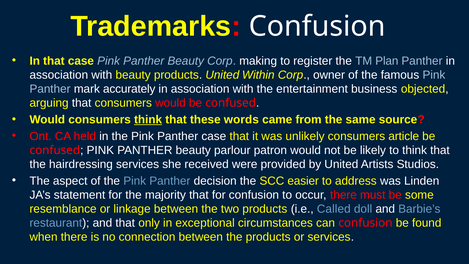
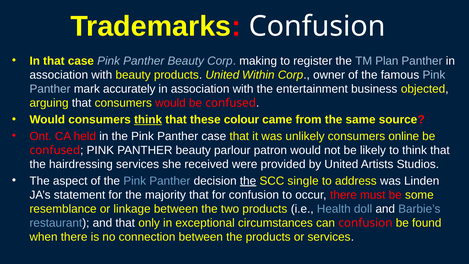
words: words -> colour
article: article -> online
the at (248, 181) underline: none -> present
easier: easier -> single
Called: Called -> Health
